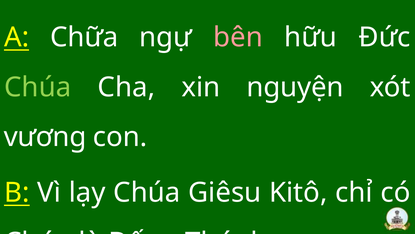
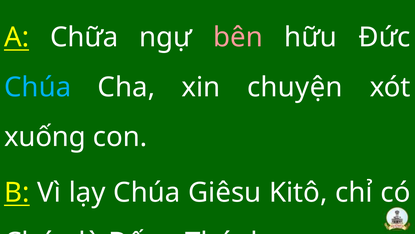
Chúa at (38, 87) colour: light green -> light blue
nguyện: nguyện -> chuyện
vương: vương -> xuống
